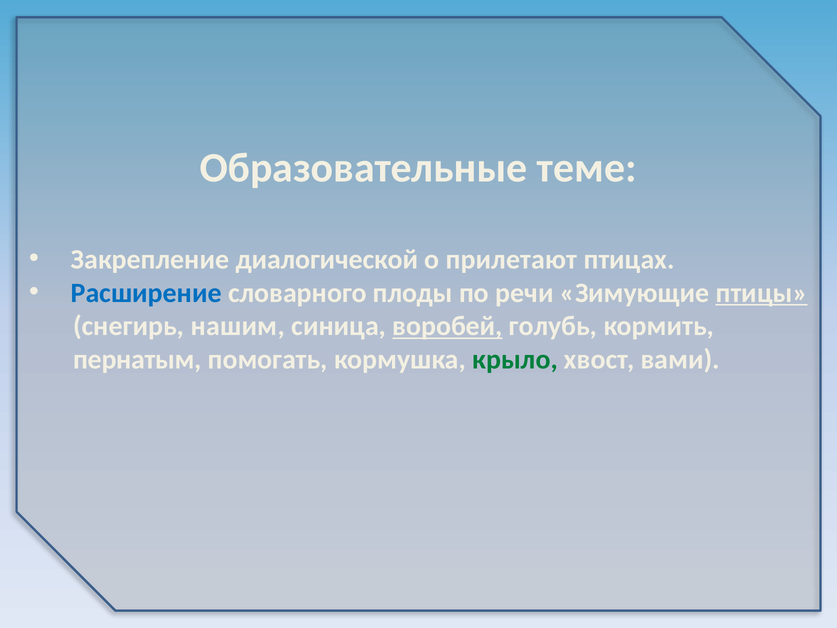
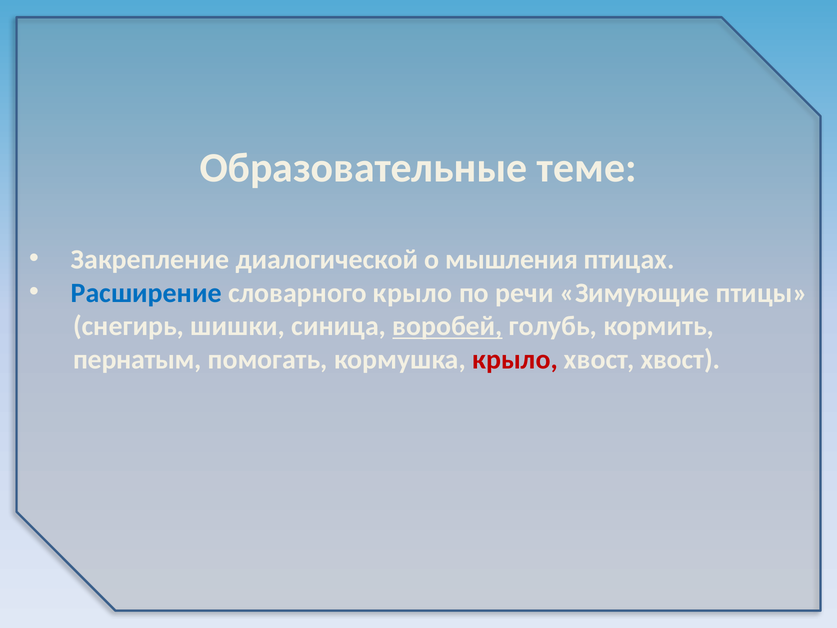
прилетают: прилетают -> мышления
словарного плоды: плоды -> крыло
птицы underline: present -> none
нашим: нашим -> шишки
крыло at (515, 360) colour: green -> red
хвост вами: вами -> хвост
